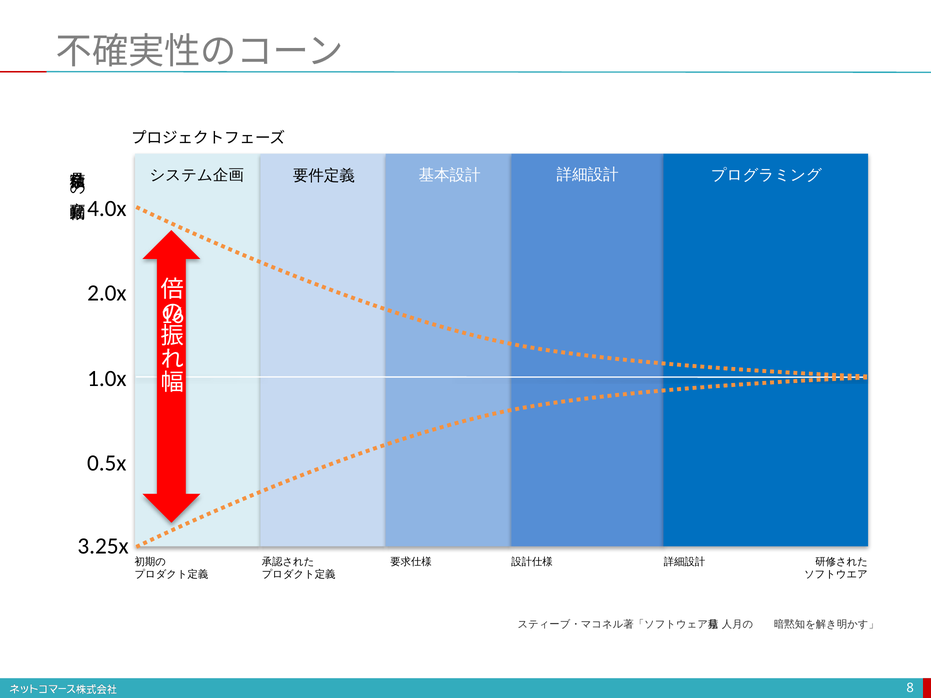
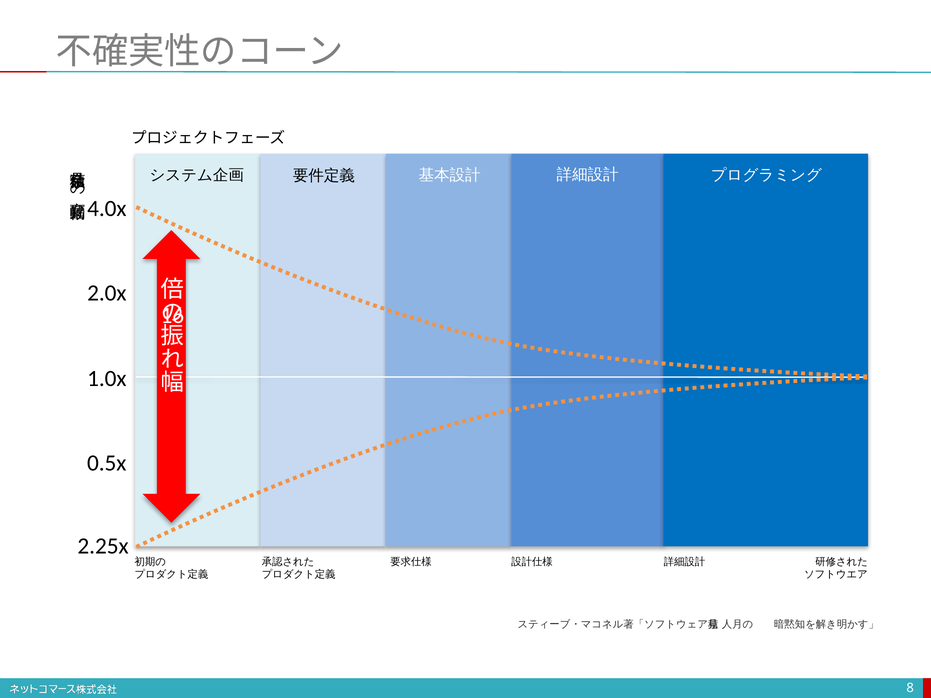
3.25x: 3.25x -> 2.25x
